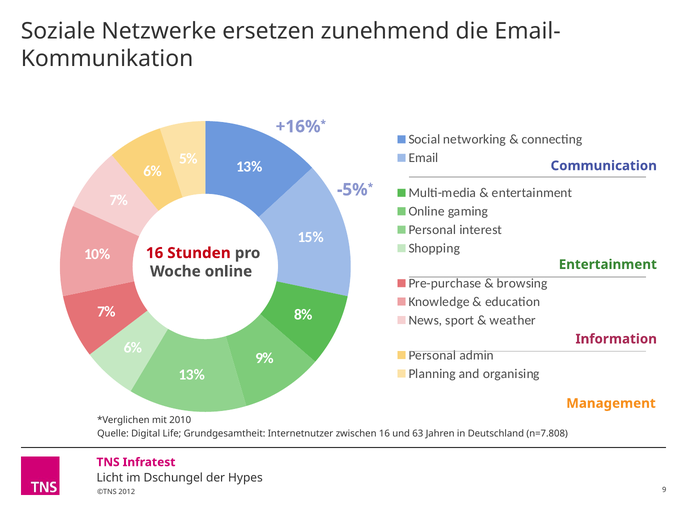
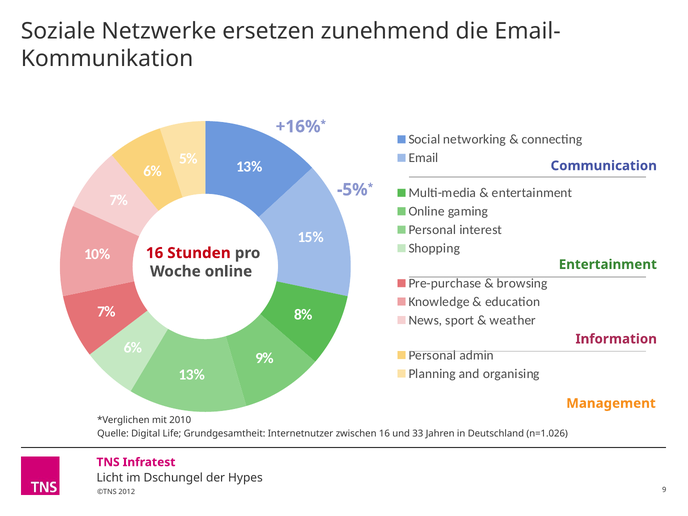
63: 63 -> 33
n=7.808: n=7.808 -> n=1.026
